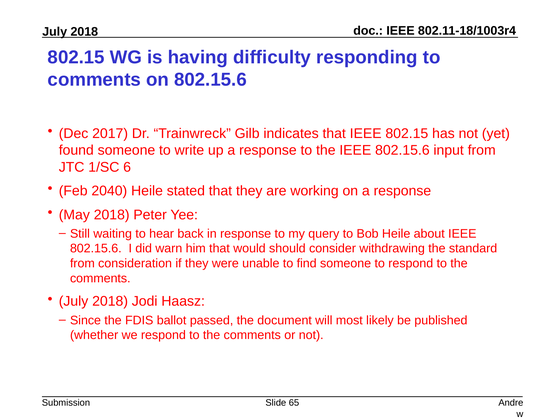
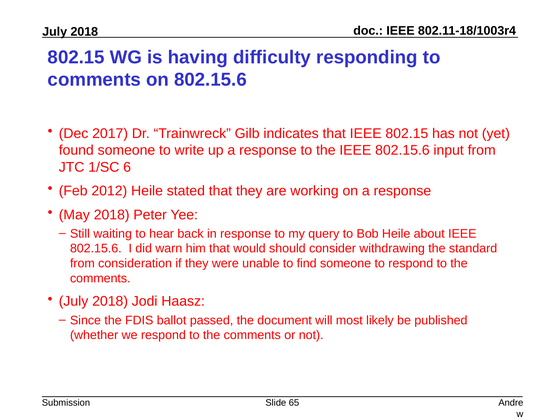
2040: 2040 -> 2012
